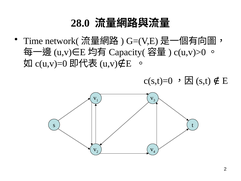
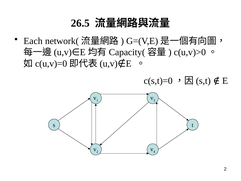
28.0: 28.0 -> 26.5
Time: Time -> Each
